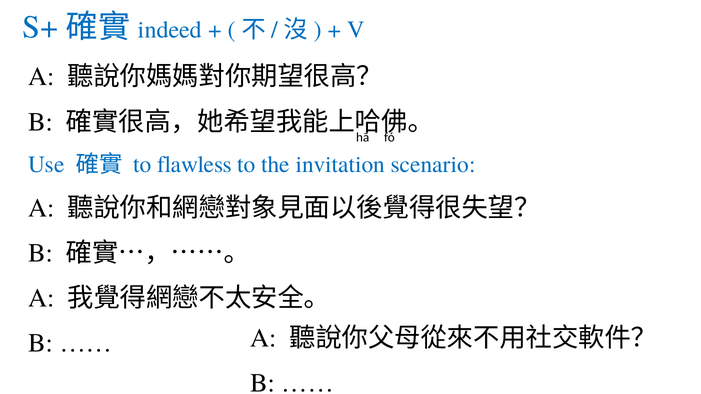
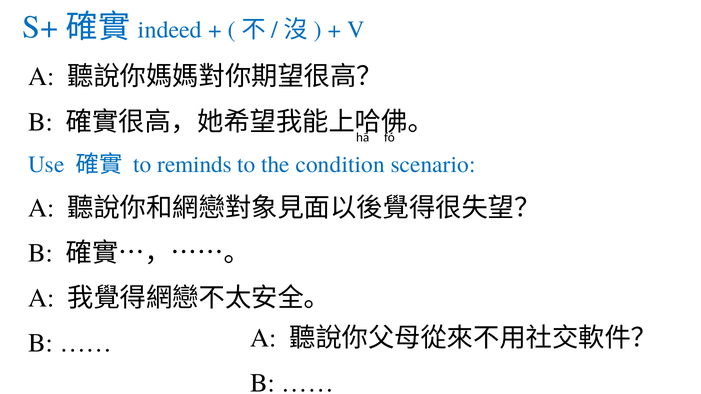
flawless: flawless -> reminds
invitation: invitation -> condition
